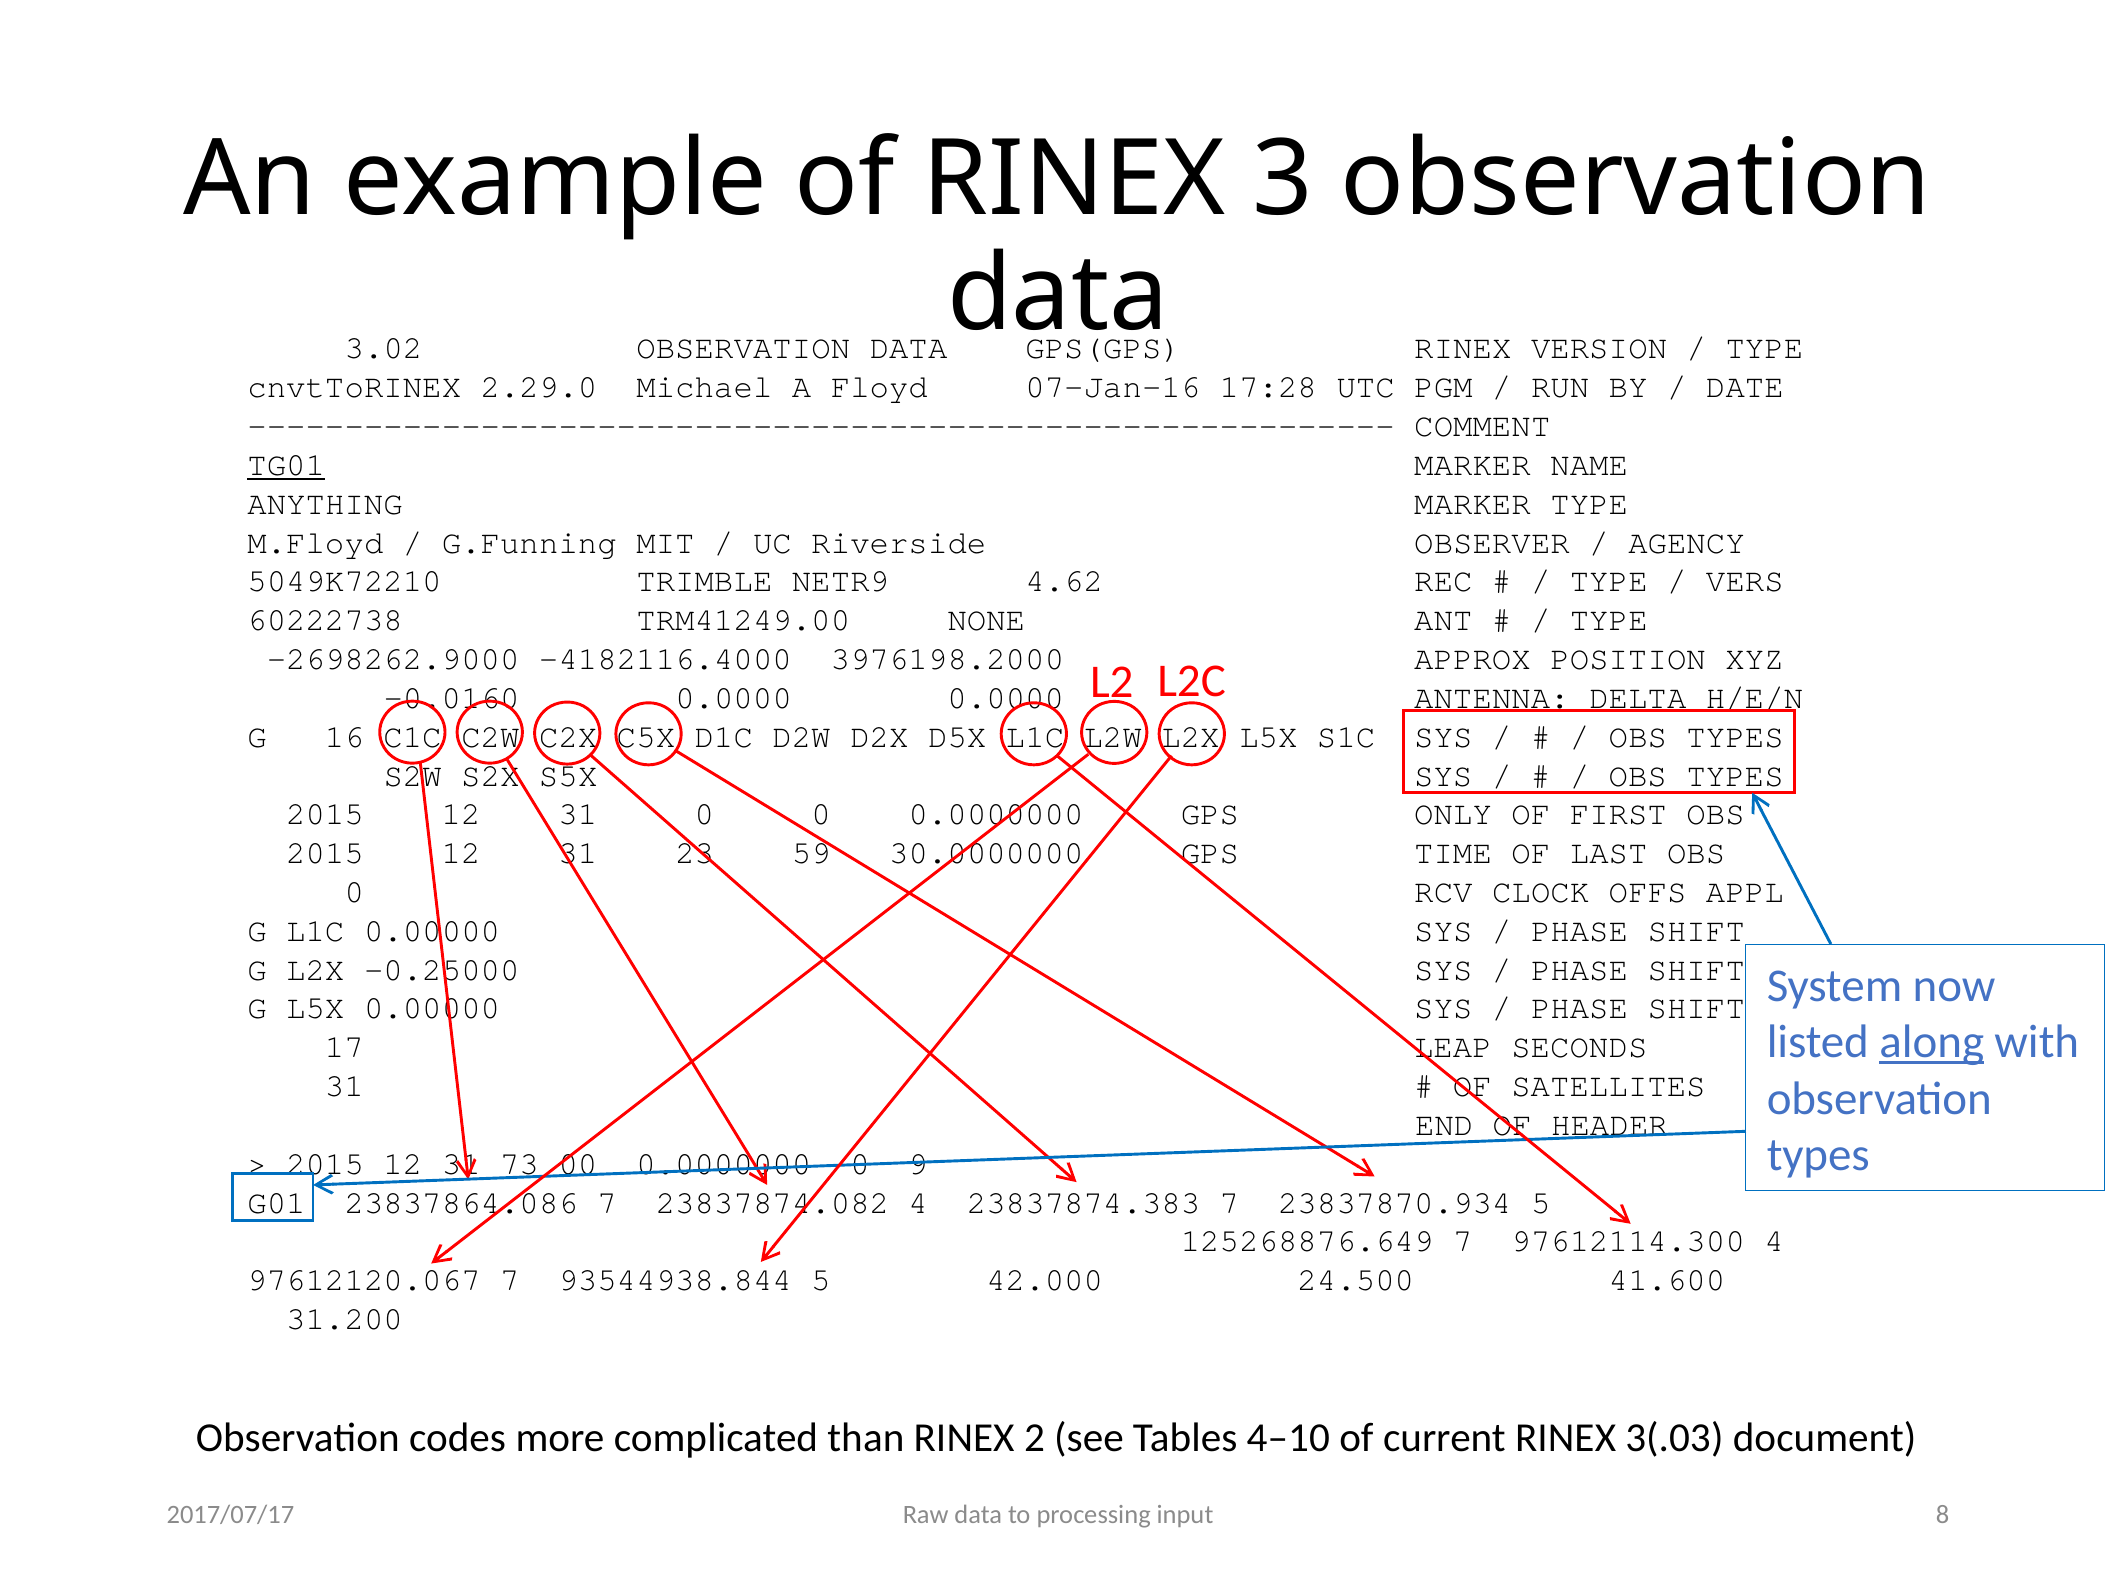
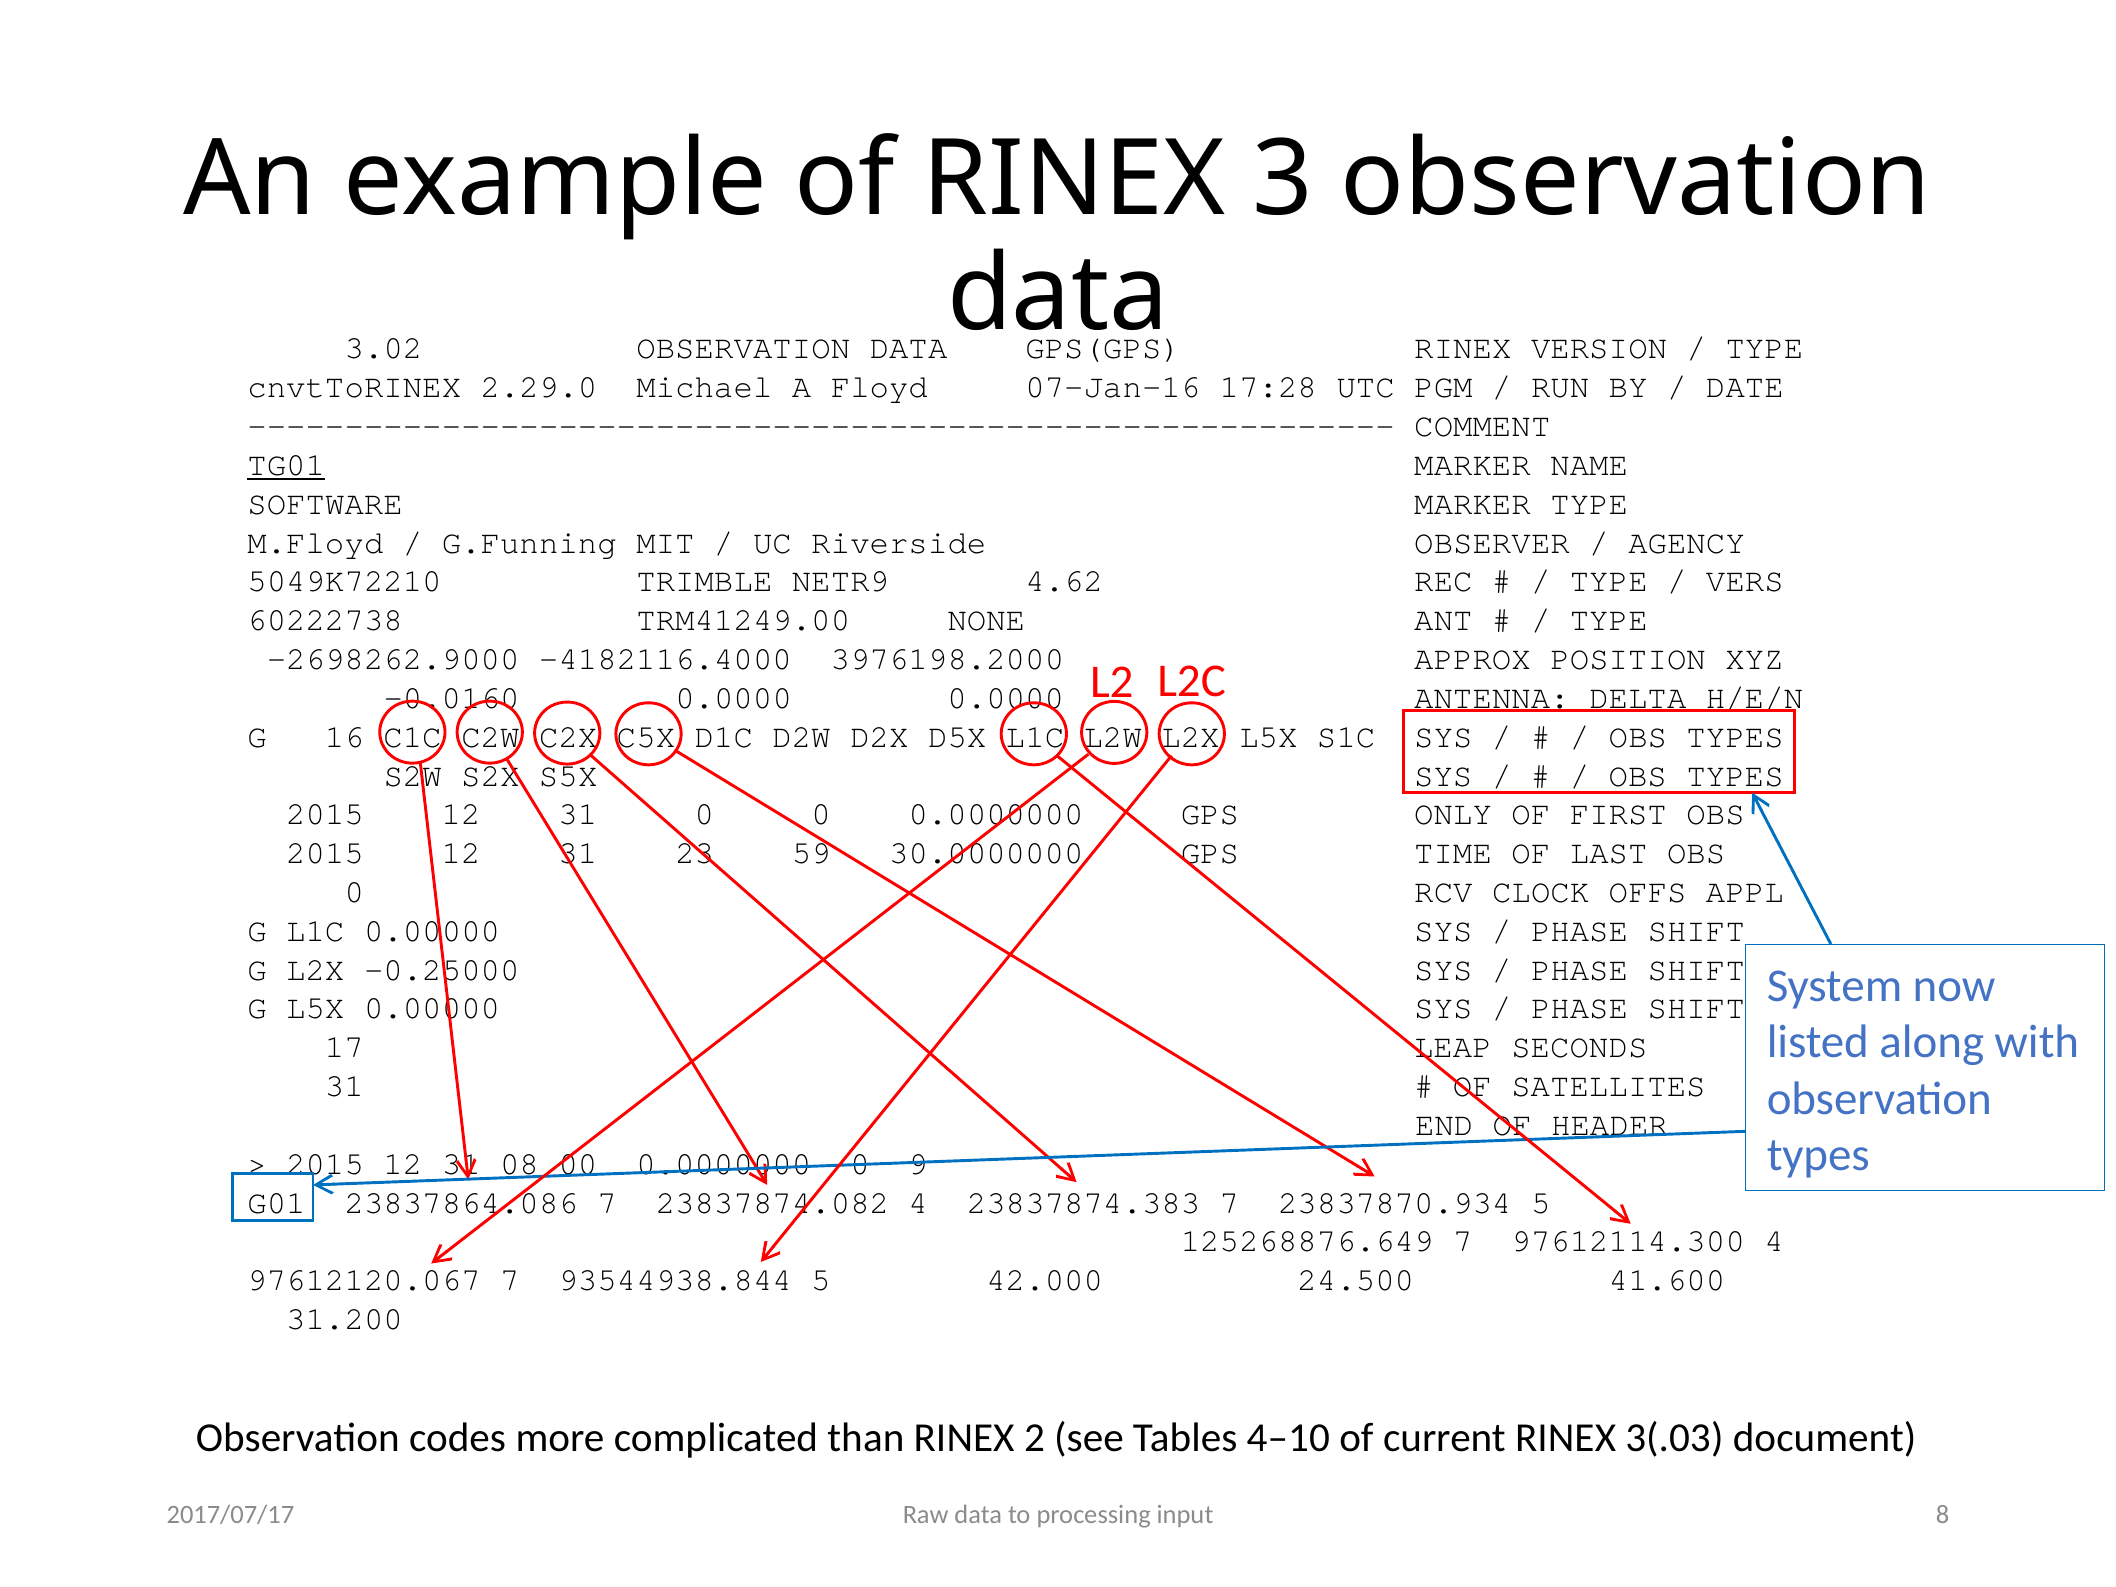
ANYTHING: ANYTHING -> SOFTWARE
along underline: present -> none
73: 73 -> 08
